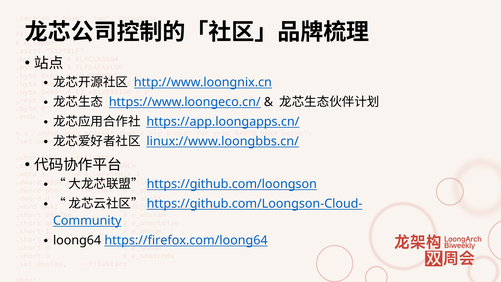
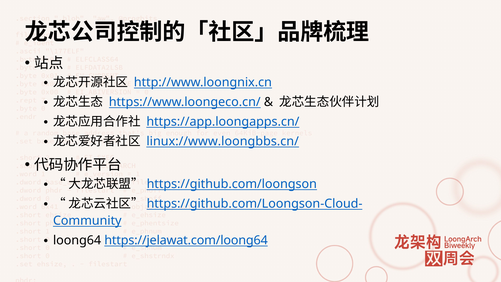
https://firefox.com/loong64: https://firefox.com/loong64 -> https://jelawat.com/loong64
